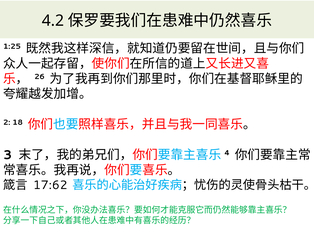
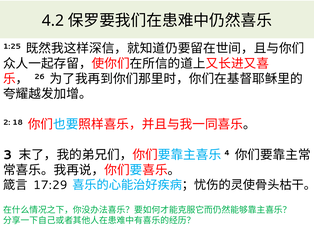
17:62: 17:62 -> 17:29
